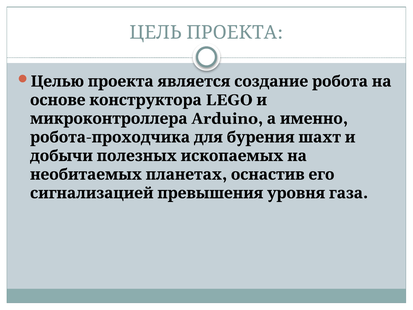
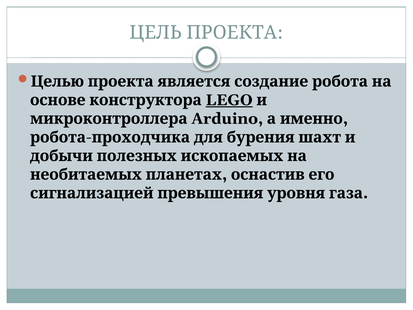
LEGO underline: none -> present
